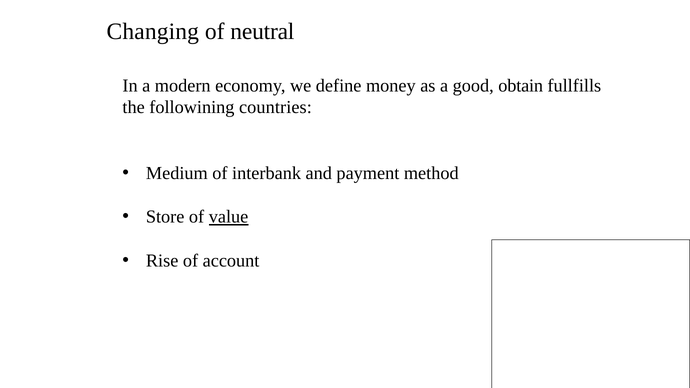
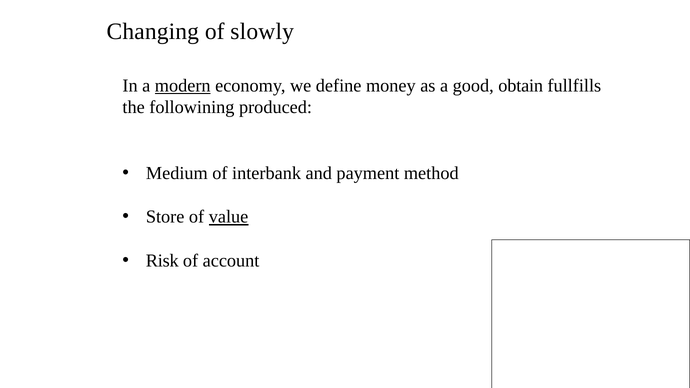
neutral: neutral -> slowly
modern underline: none -> present
countries: countries -> produced
Rise: Rise -> Risk
